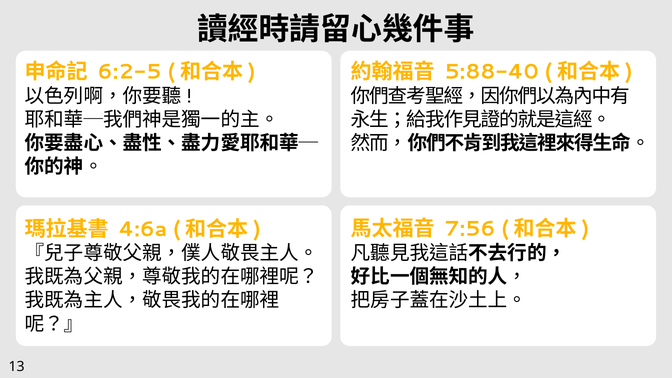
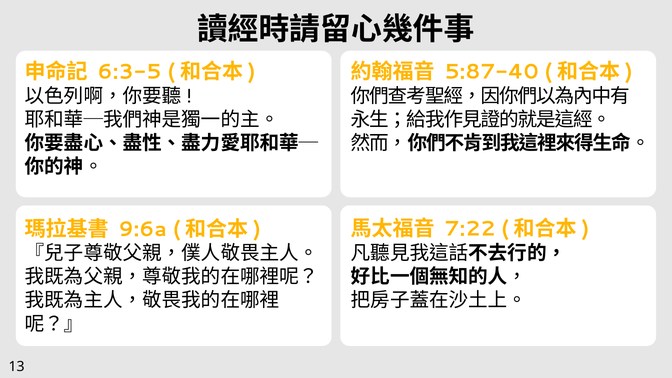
6:2-5: 6:2-5 -> 6:3-5
5:88-40: 5:88-40 -> 5:87-40
7:56: 7:56 -> 7:22
4:6a: 4:6a -> 9:6a
